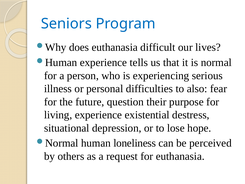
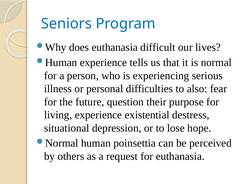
loneliness: loneliness -> poinsettia
